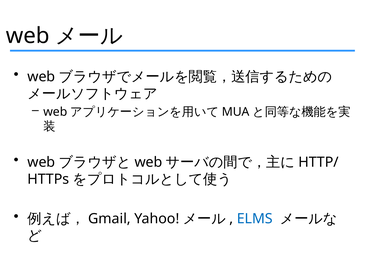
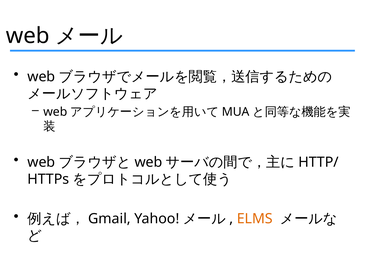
ELMS colour: blue -> orange
